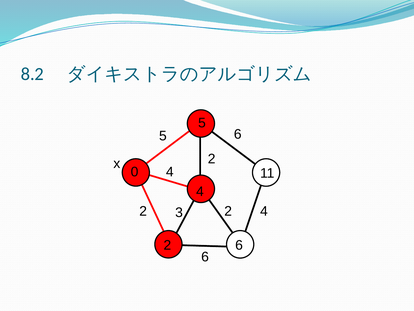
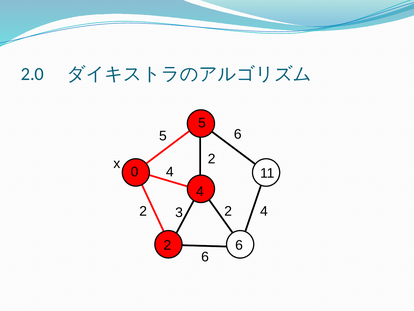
8.2: 8.2 -> 2.0
